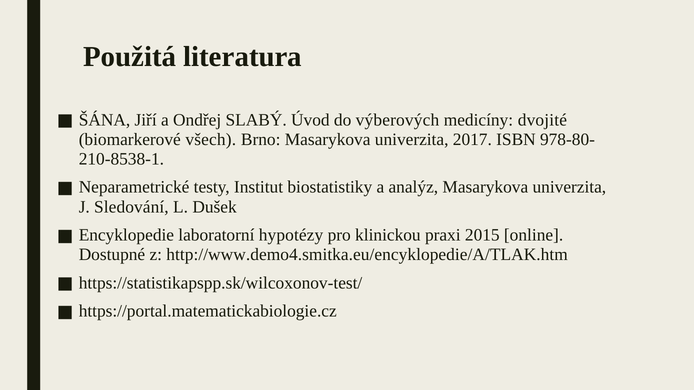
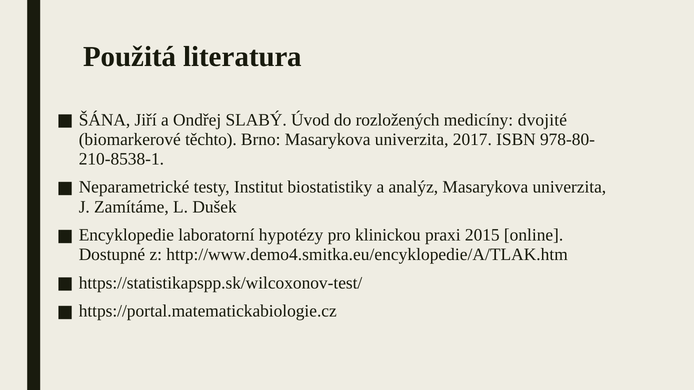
výberových: výberových -> rozložených
všech: všech -> těchto
Sledování: Sledování -> Zamítáme
